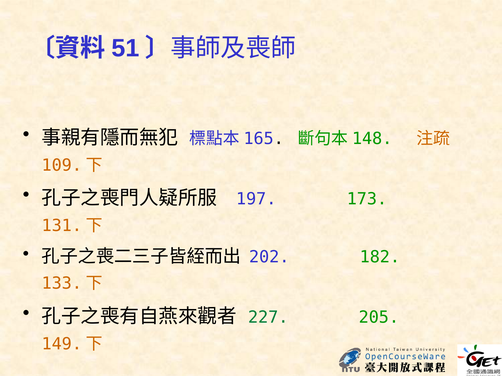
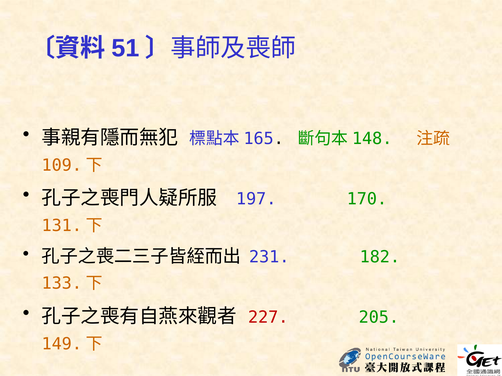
173: 173 -> 170
202: 202 -> 231
227 colour: green -> red
